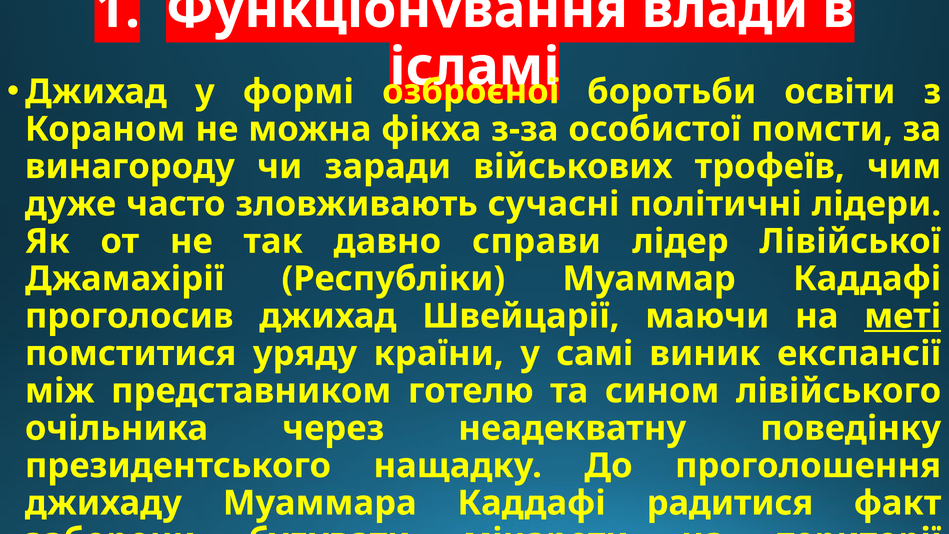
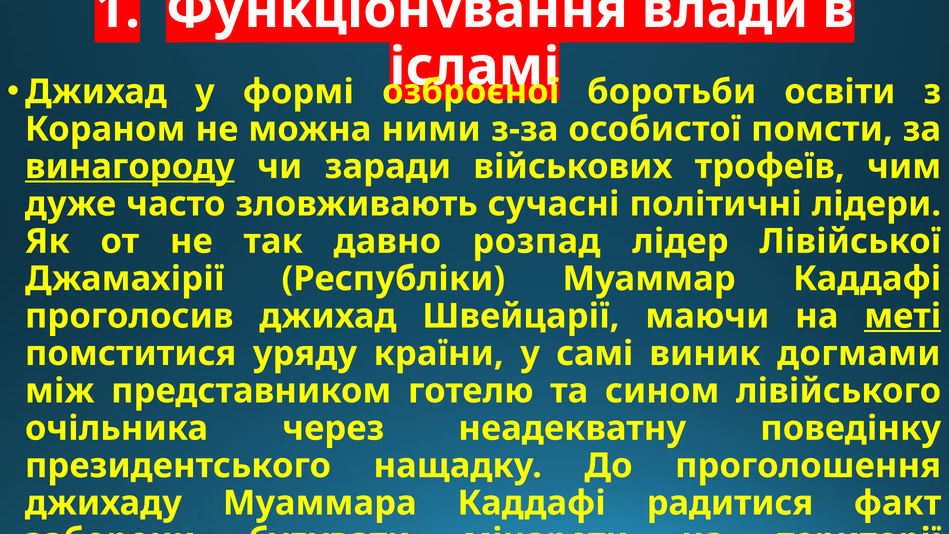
фікха: фікха -> ними
винагороду underline: none -> present
справи: справи -> розпад
експансії: експансії -> догмами
